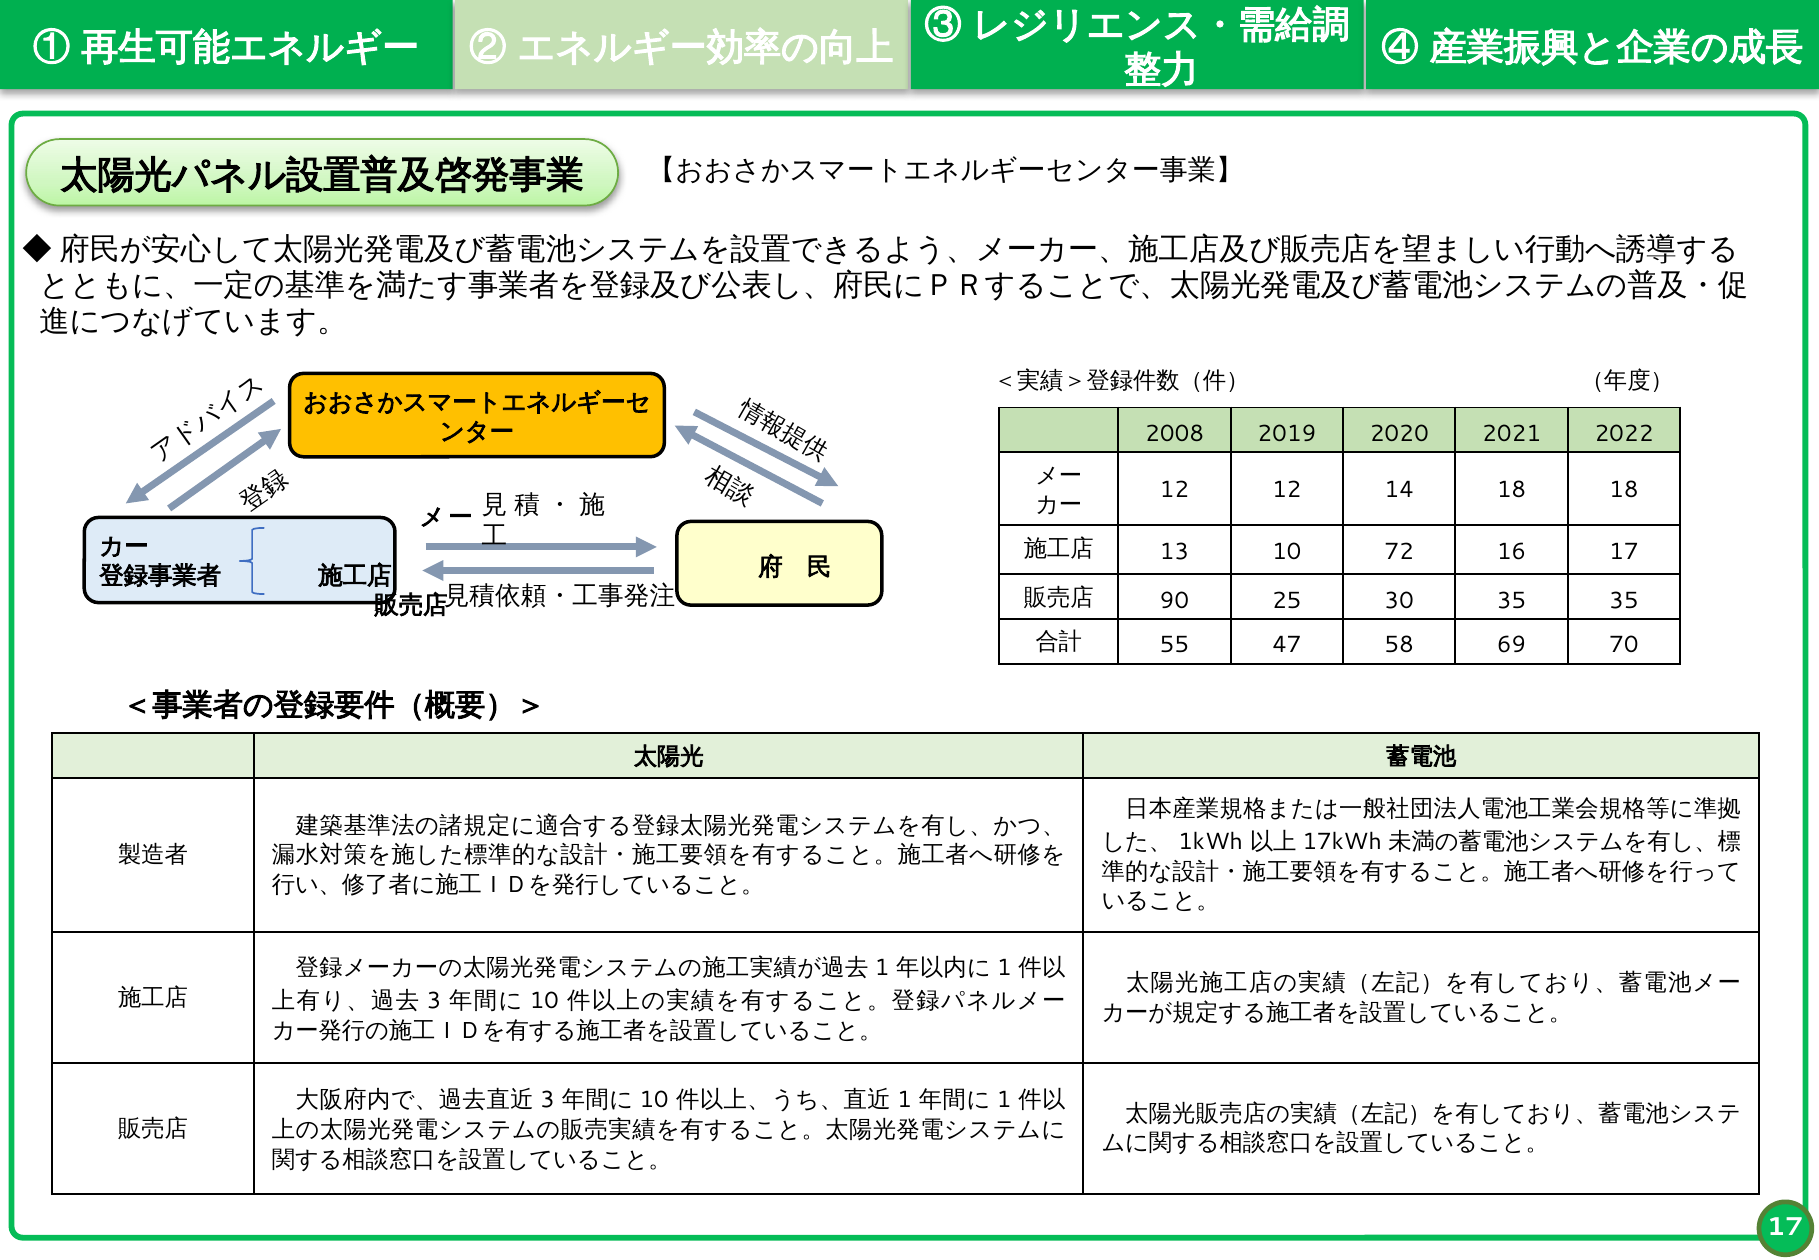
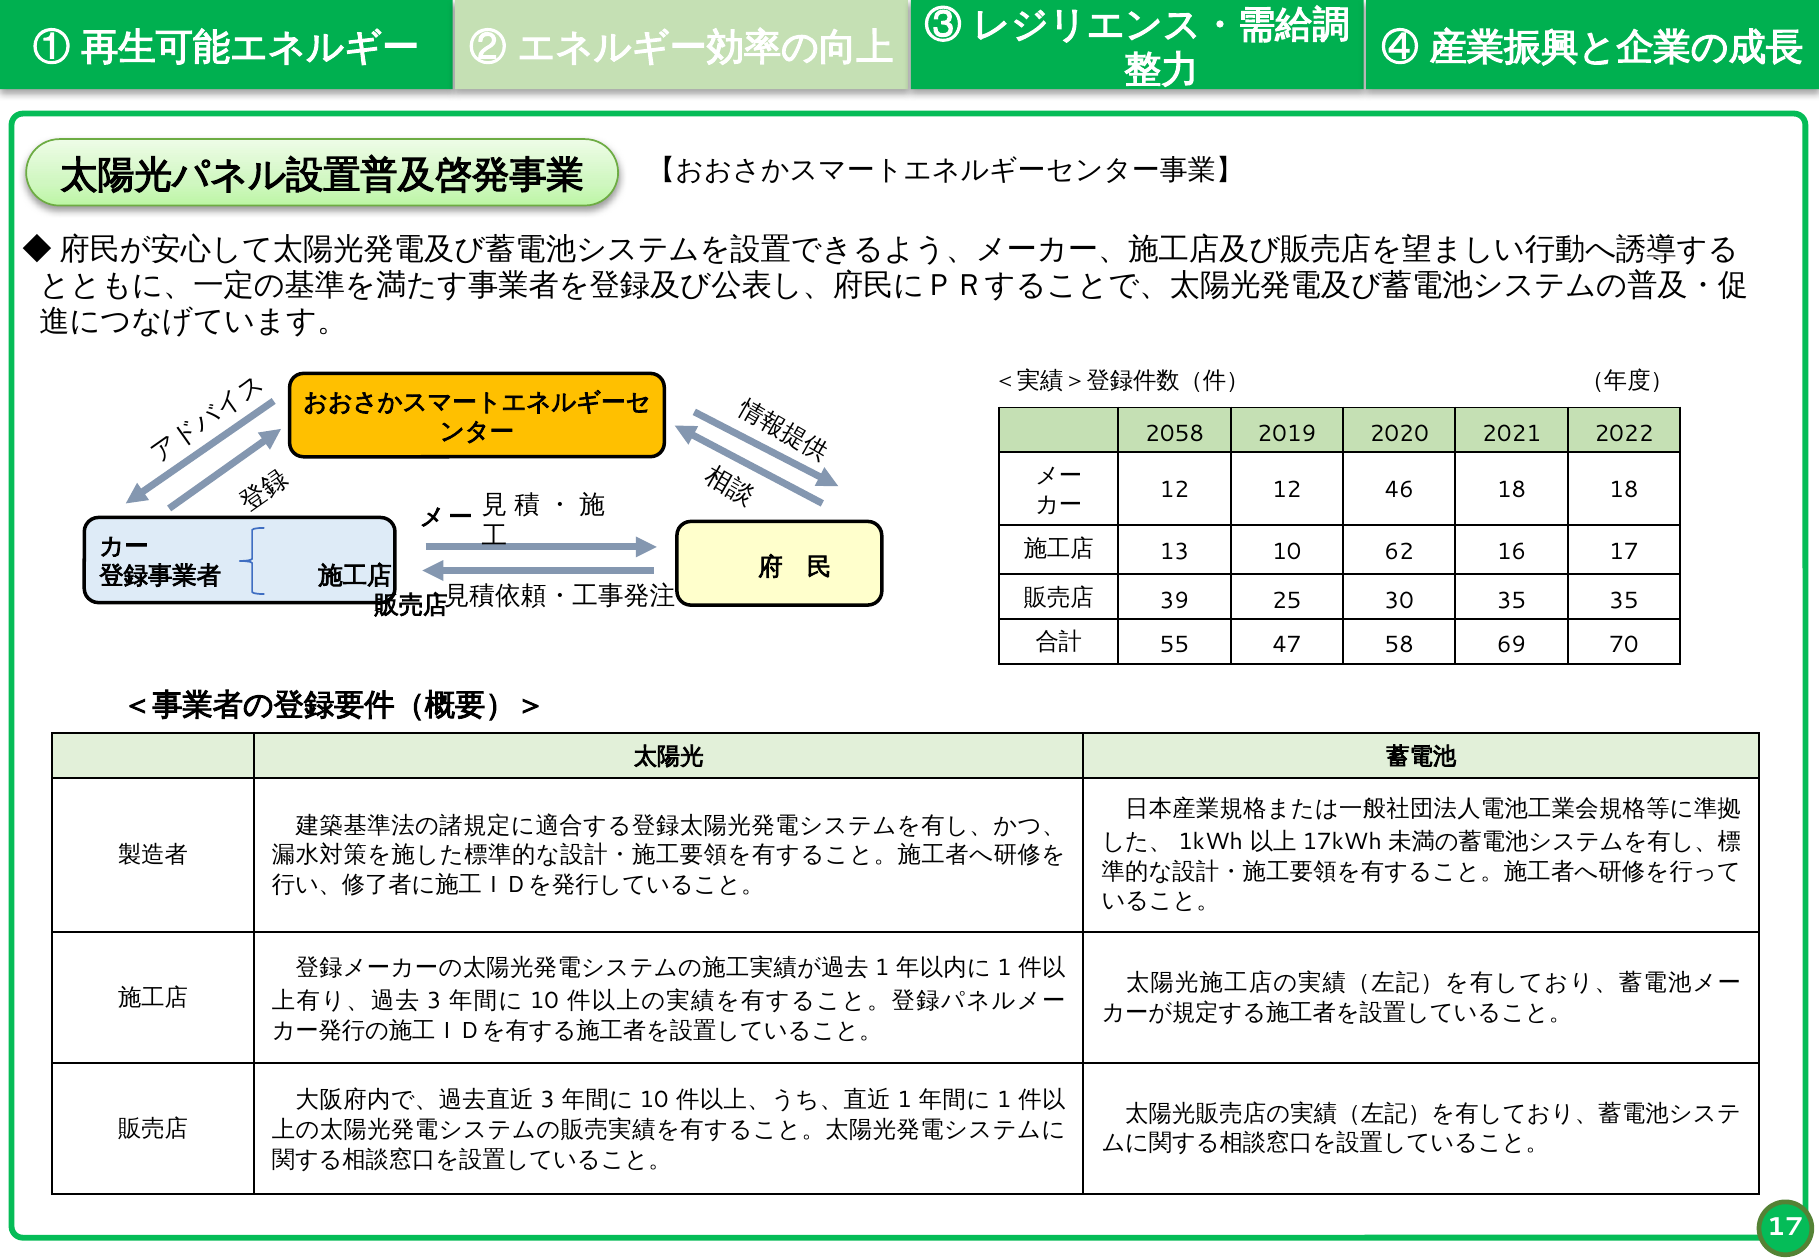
2008: 2008 -> 2058
14: 14 -> 46
72: 72 -> 62
90: 90 -> 39
